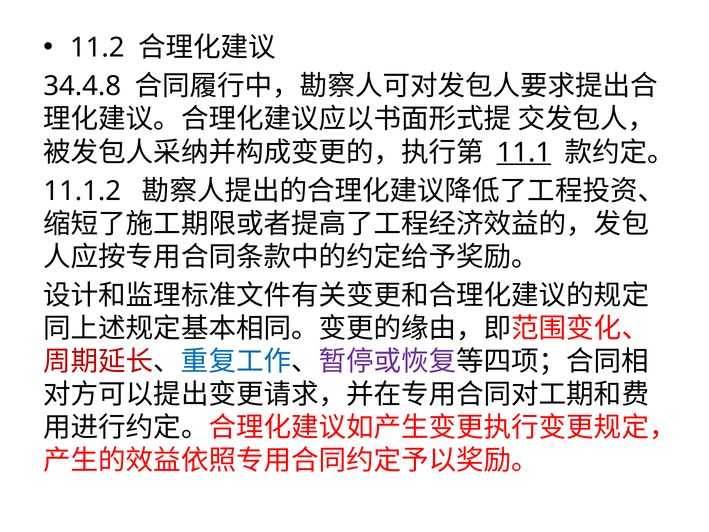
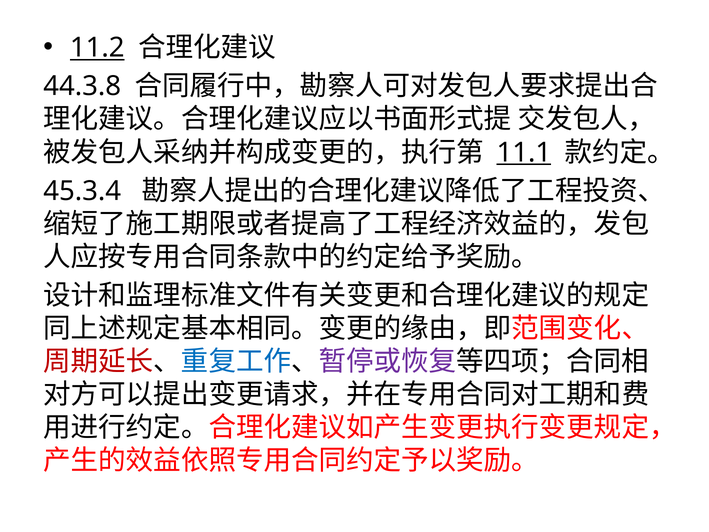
11.2 underline: none -> present
34.4.8: 34.4.8 -> 44.3.8
11.1.2: 11.1.2 -> 45.3.4
